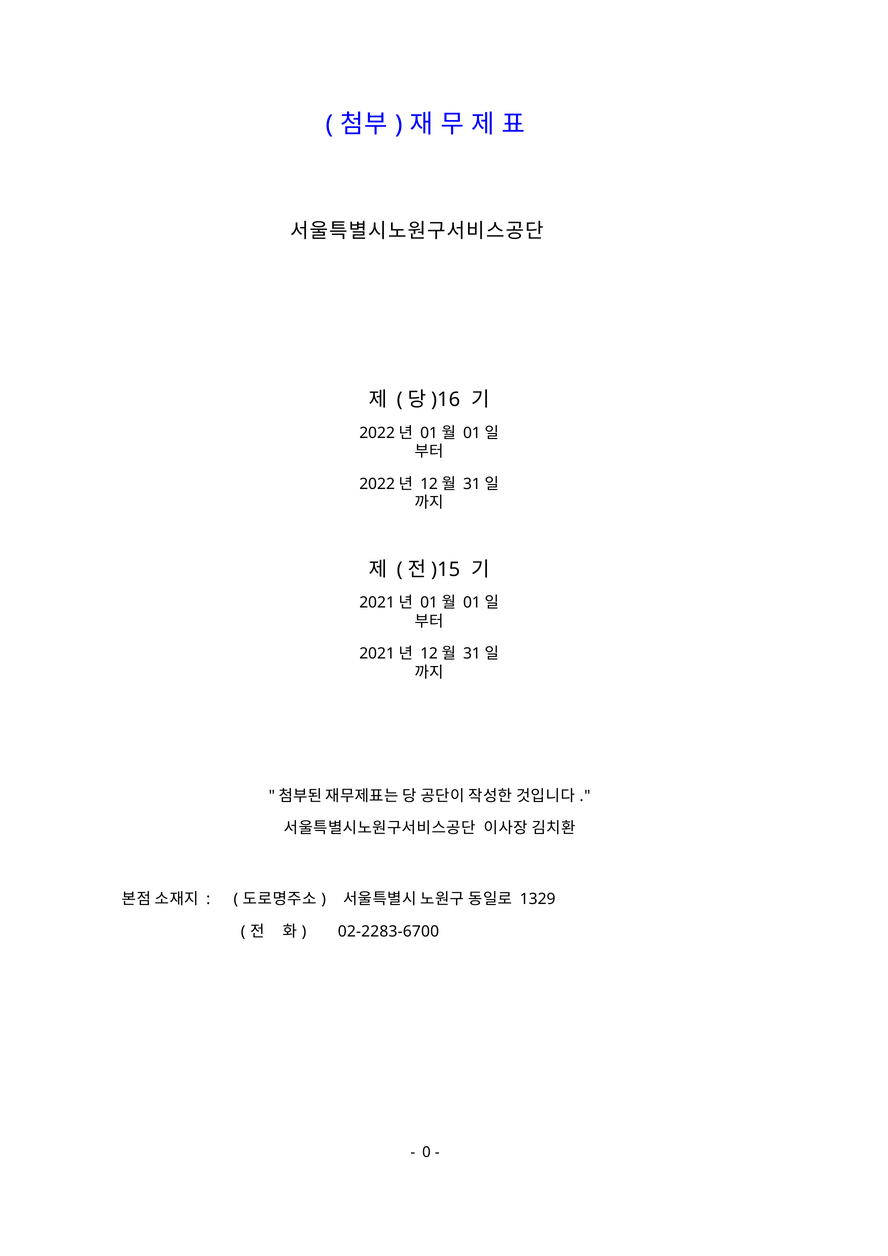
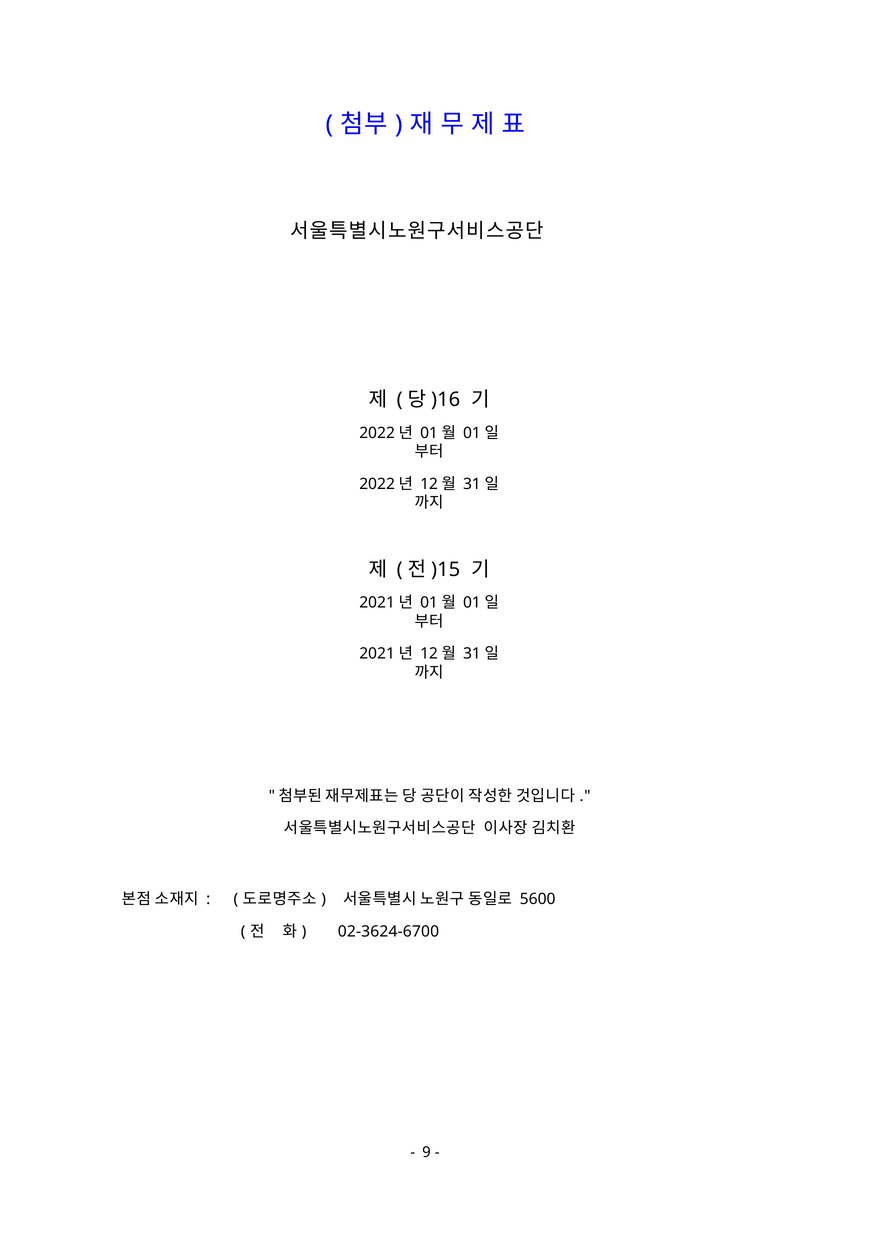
1329: 1329 -> 5600
02-2283-6700: 02-2283-6700 -> 02-3624-6700
0: 0 -> 9
